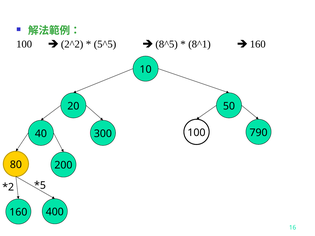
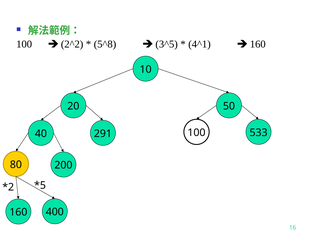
5^5: 5^5 -> 5^8
8^5: 8^5 -> 3^5
8^1: 8^1 -> 4^1
790: 790 -> 533
300: 300 -> 291
